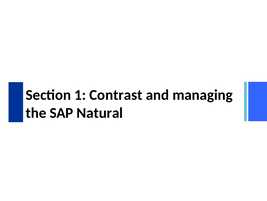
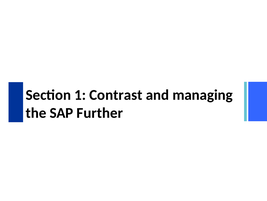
Natural: Natural -> Further
